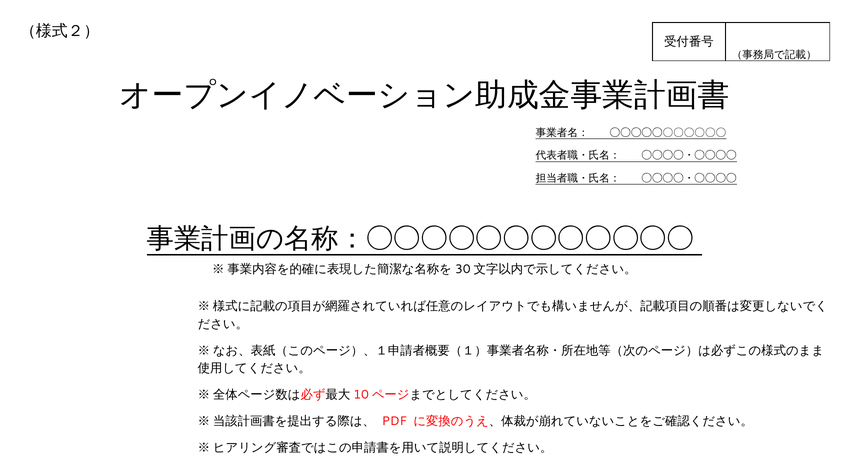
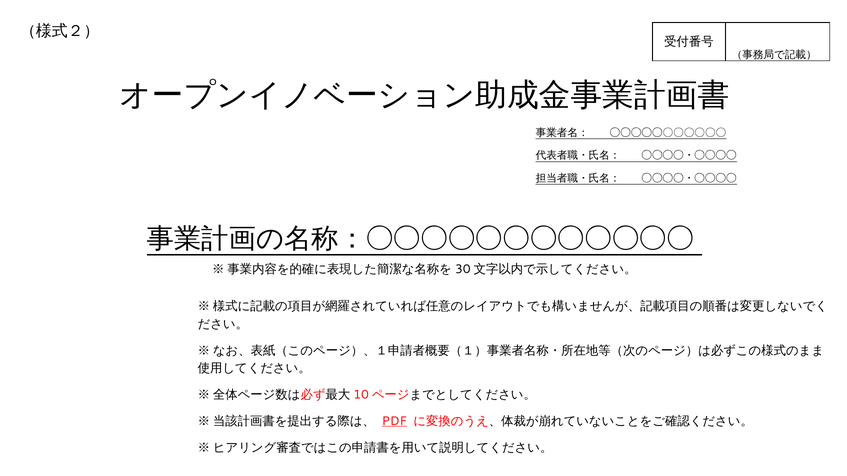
PDF underline: none -> present
